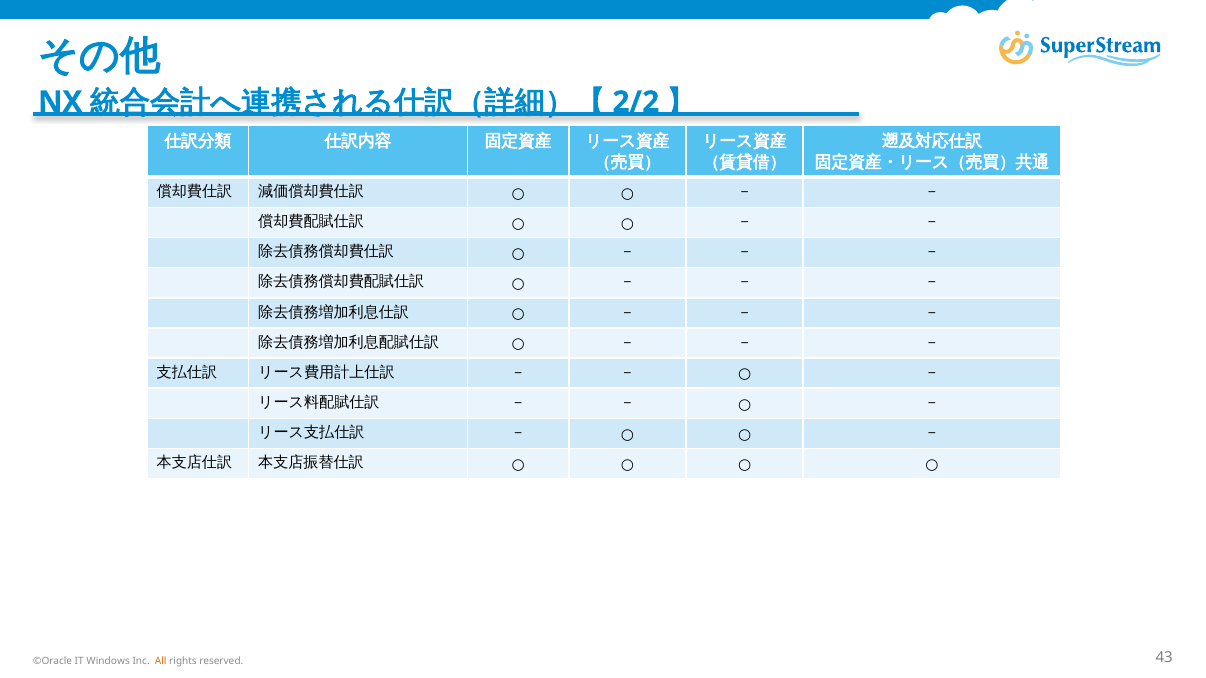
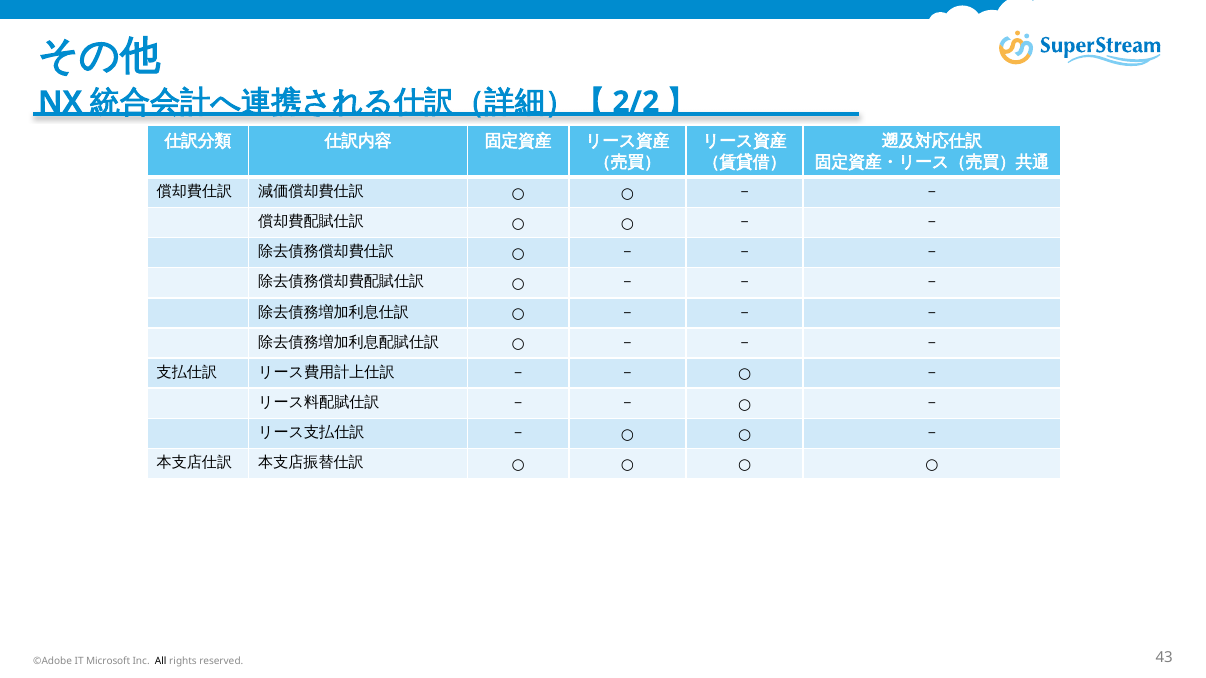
©Oracle: ©Oracle -> ©Adobe
Windows: Windows -> Microsoft
All colour: orange -> black
